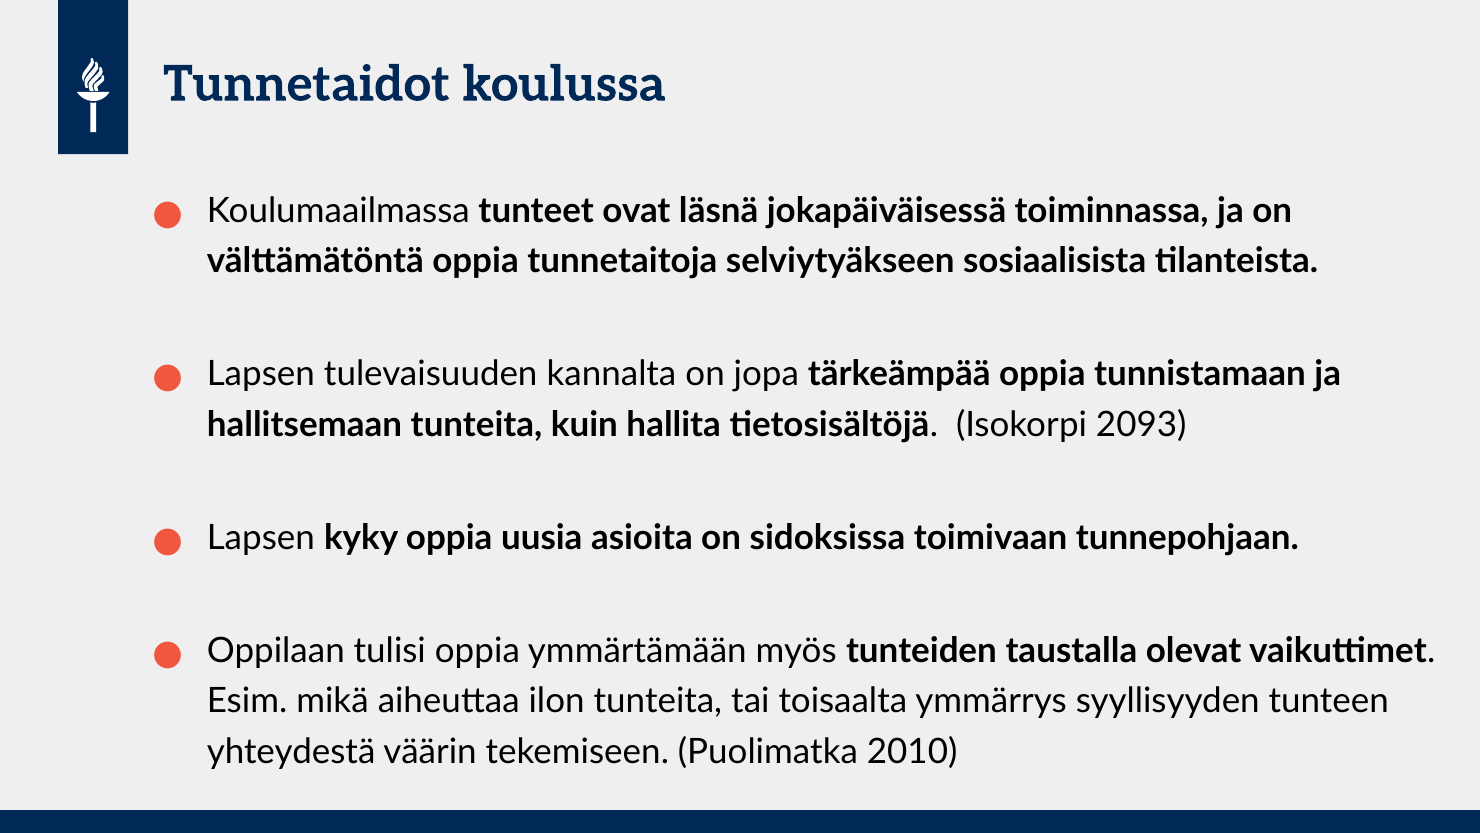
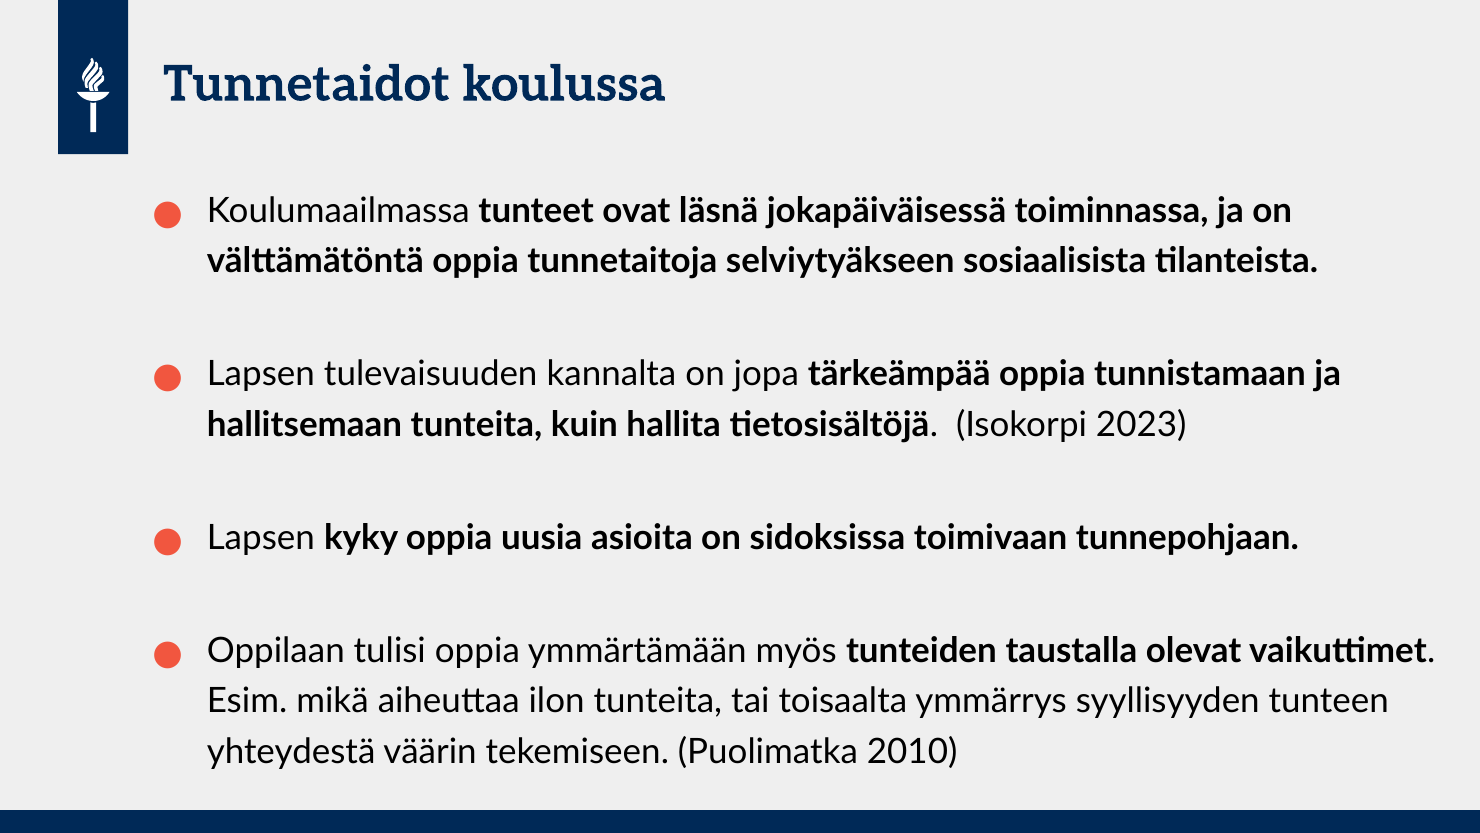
2093: 2093 -> 2023
